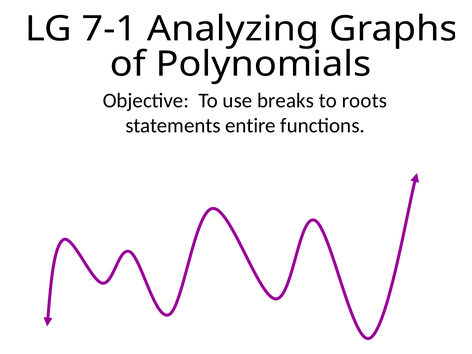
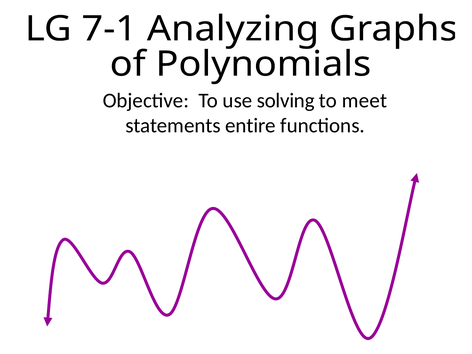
breaks: breaks -> solving
roots: roots -> meet
